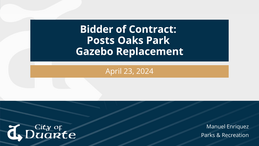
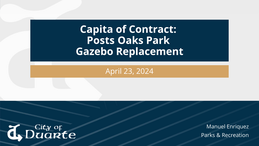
Bidder: Bidder -> Capita
